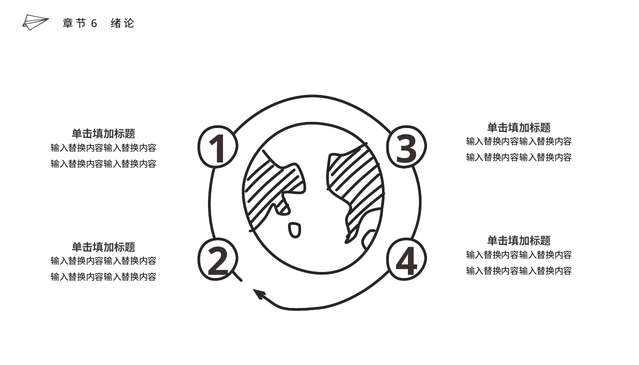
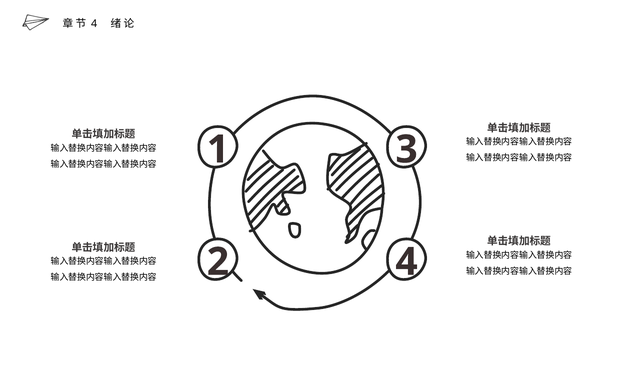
6 at (94, 24): 6 -> 4
